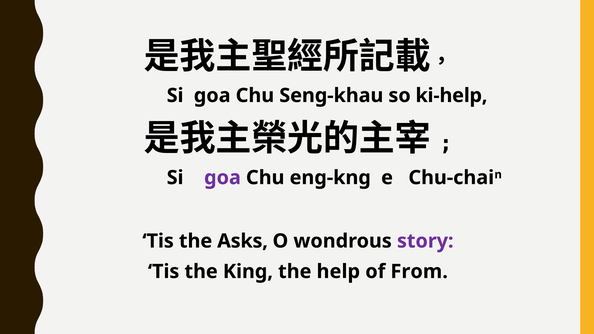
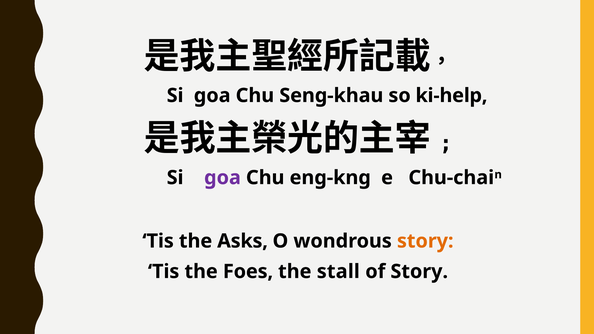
story at (425, 241) colour: purple -> orange
King: King -> Foes
help: help -> stall
of From: From -> Story
